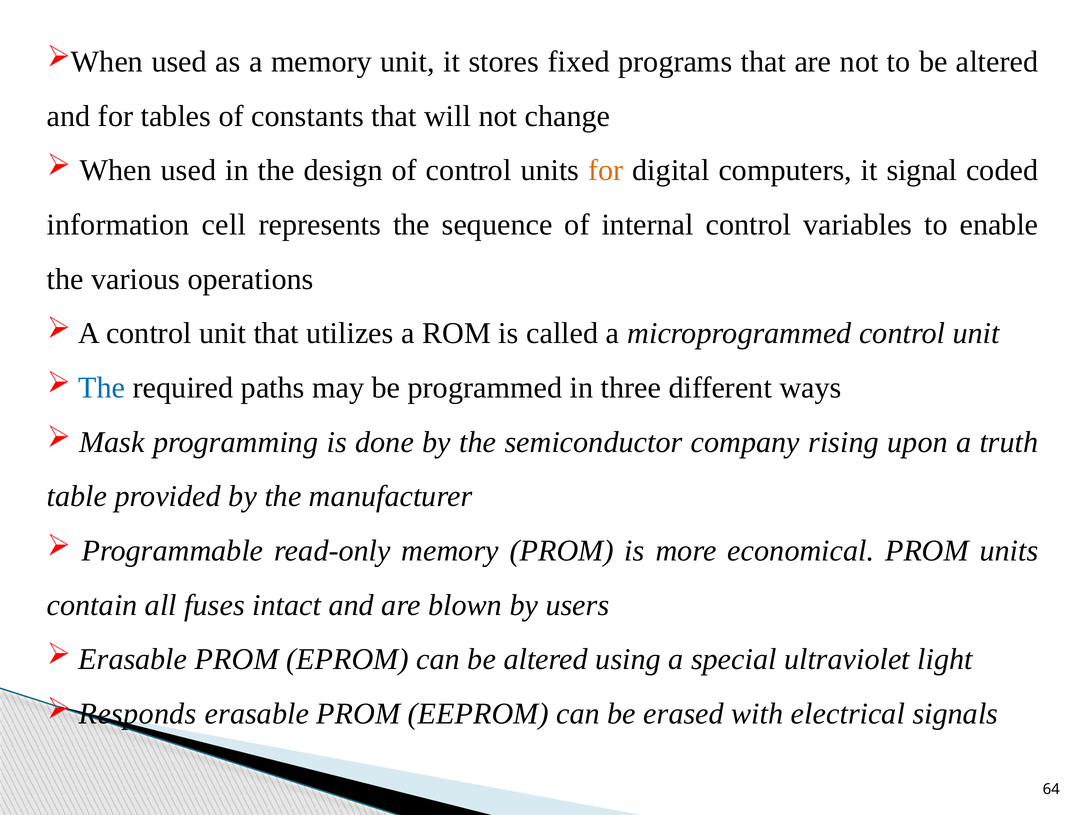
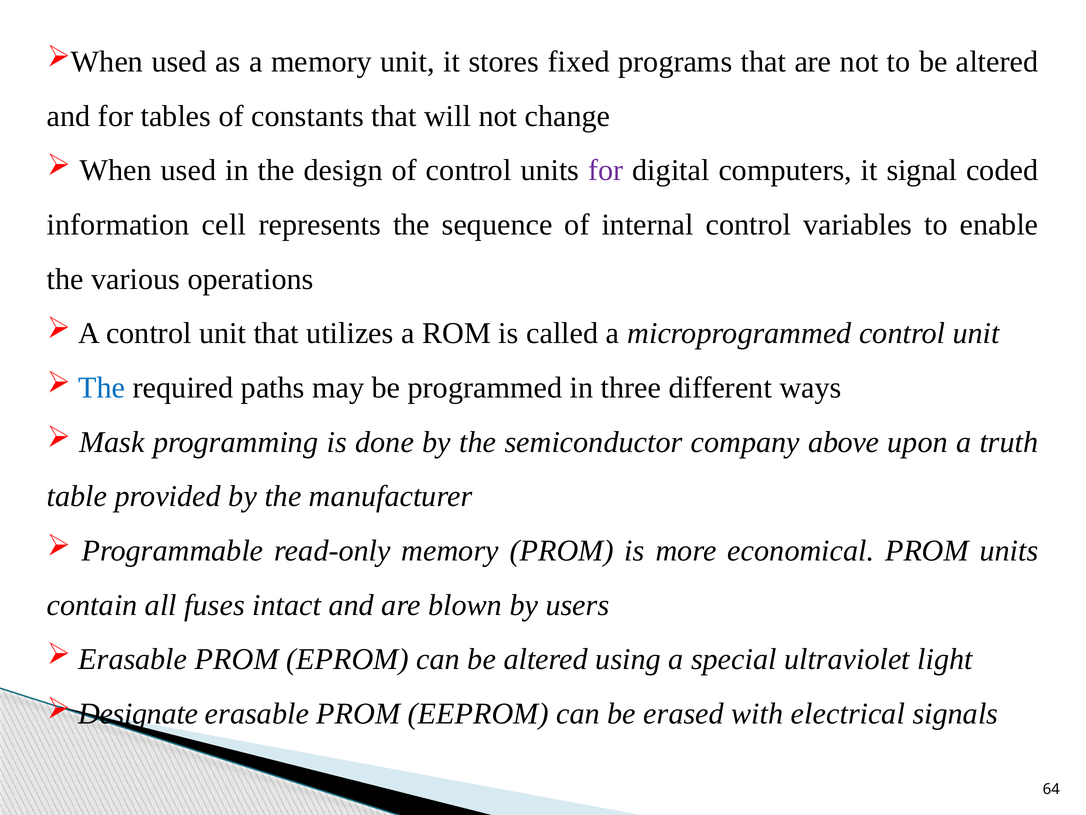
for at (606, 170) colour: orange -> purple
rising: rising -> above
Responds: Responds -> Designate
